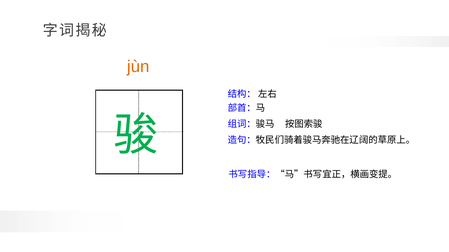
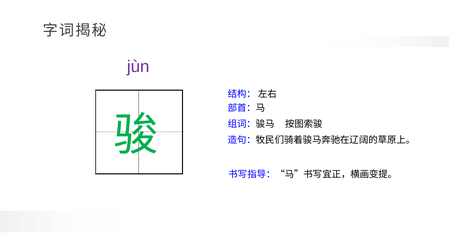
jùn colour: orange -> purple
